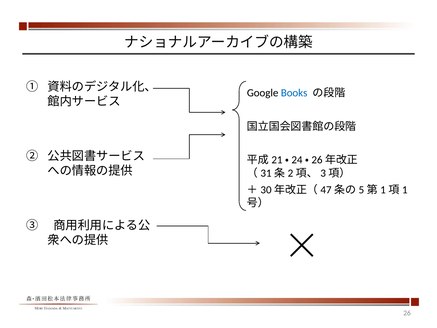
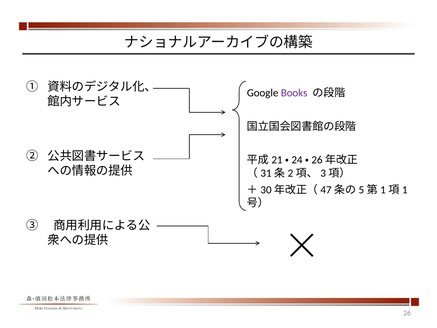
Books colour: blue -> purple
